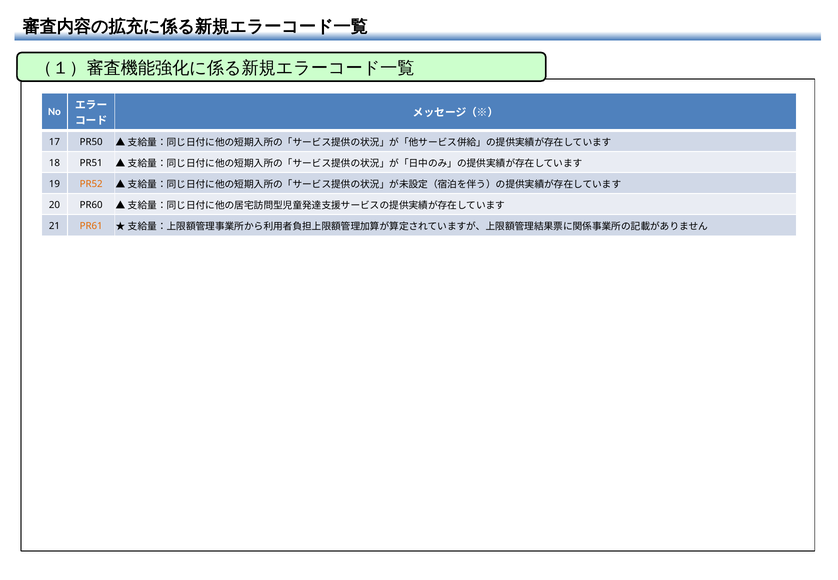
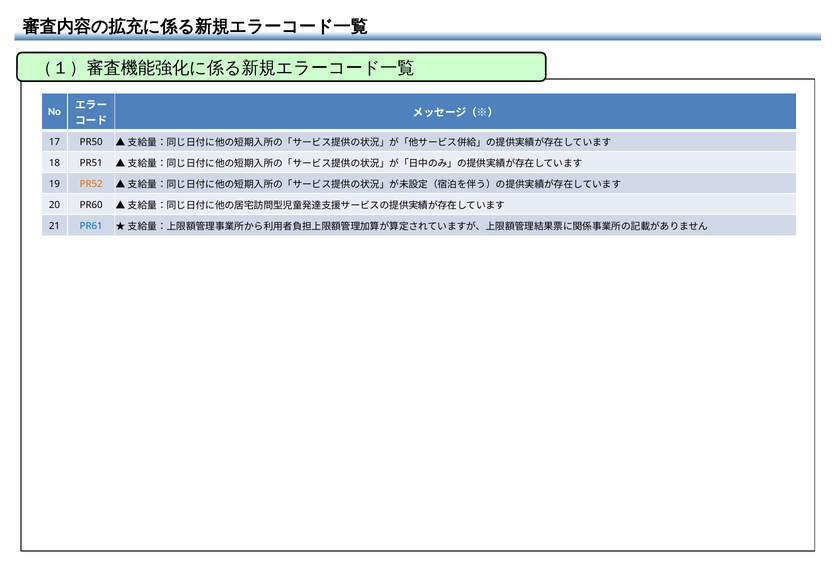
PR61 colour: orange -> blue
